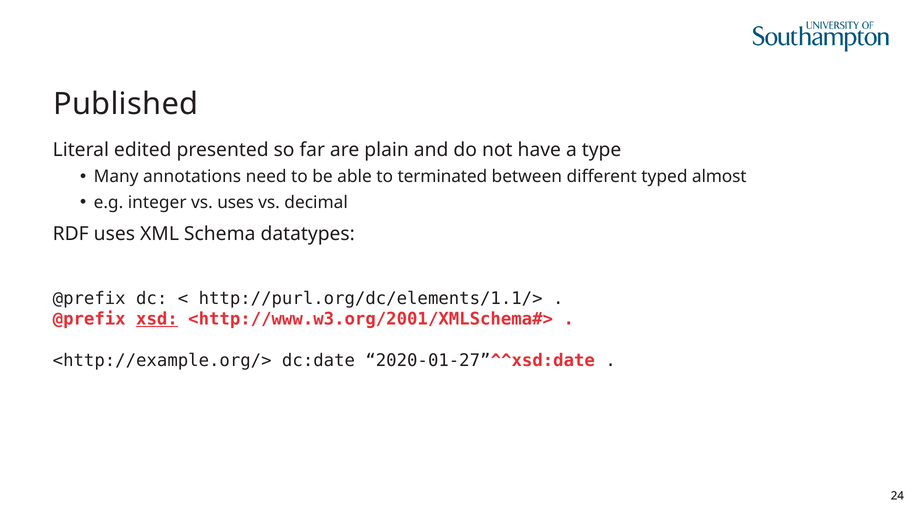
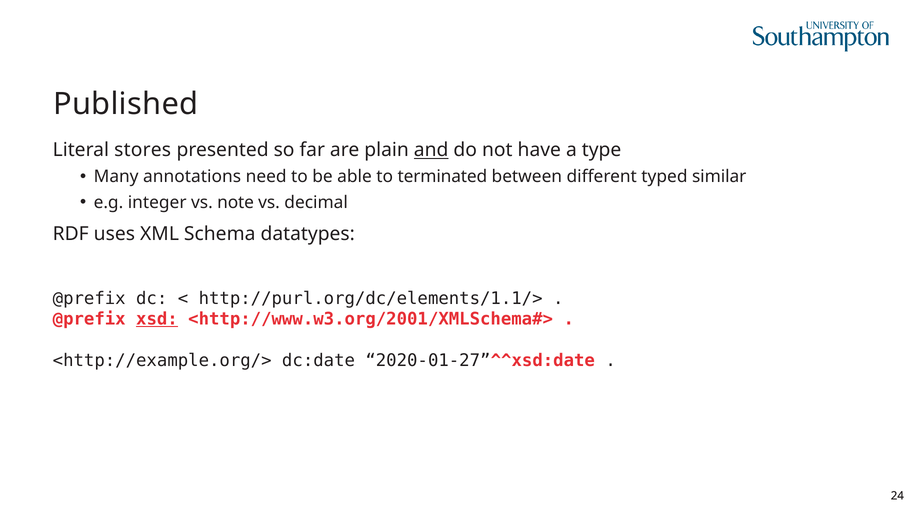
edited: edited -> stores
and underline: none -> present
almost: almost -> similar
vs uses: uses -> note
